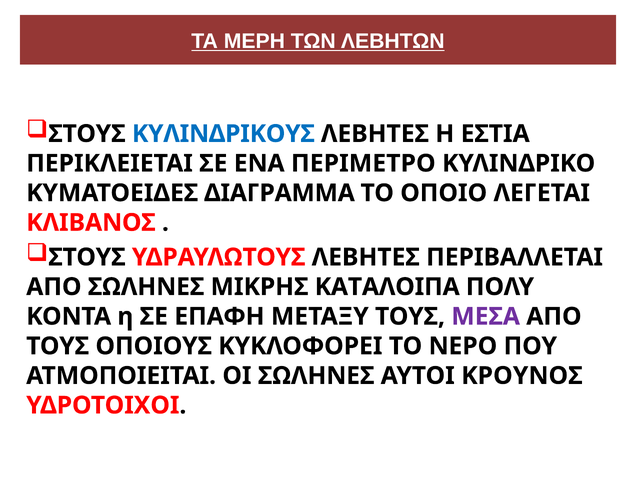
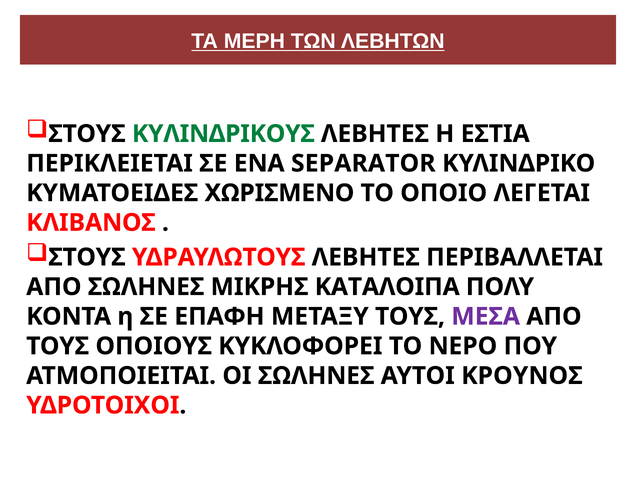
ΚΥΛΙΝΔΡΙΚΟΥΣ colour: blue -> green
ΠΕΡΙΜΕΤΡΟ: ΠΕΡΙΜΕΤΡΟ -> SEPARATOR
ΔΙΑΓΡΑΜΜΑ: ΔΙΑΓΡΑΜΜΑ -> ΧΩΡΙΣΜΕΝΟ
